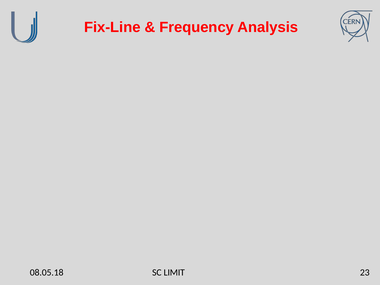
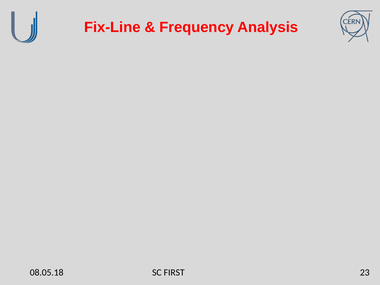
LIMIT: LIMIT -> FIRST
